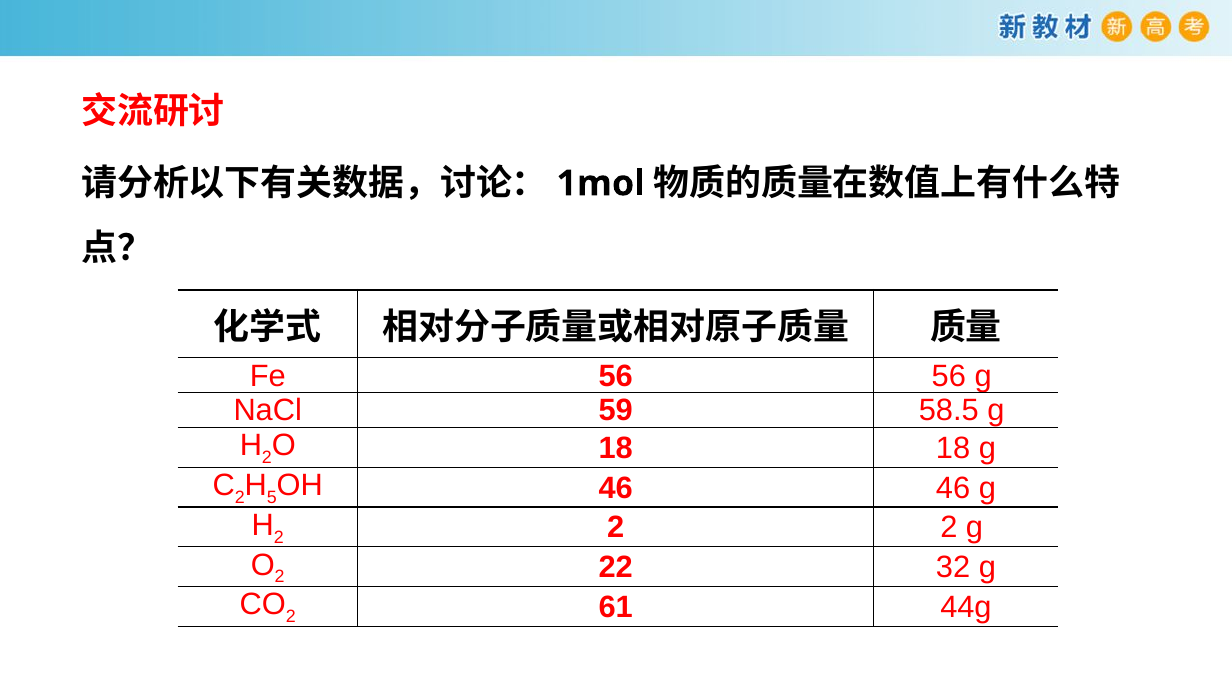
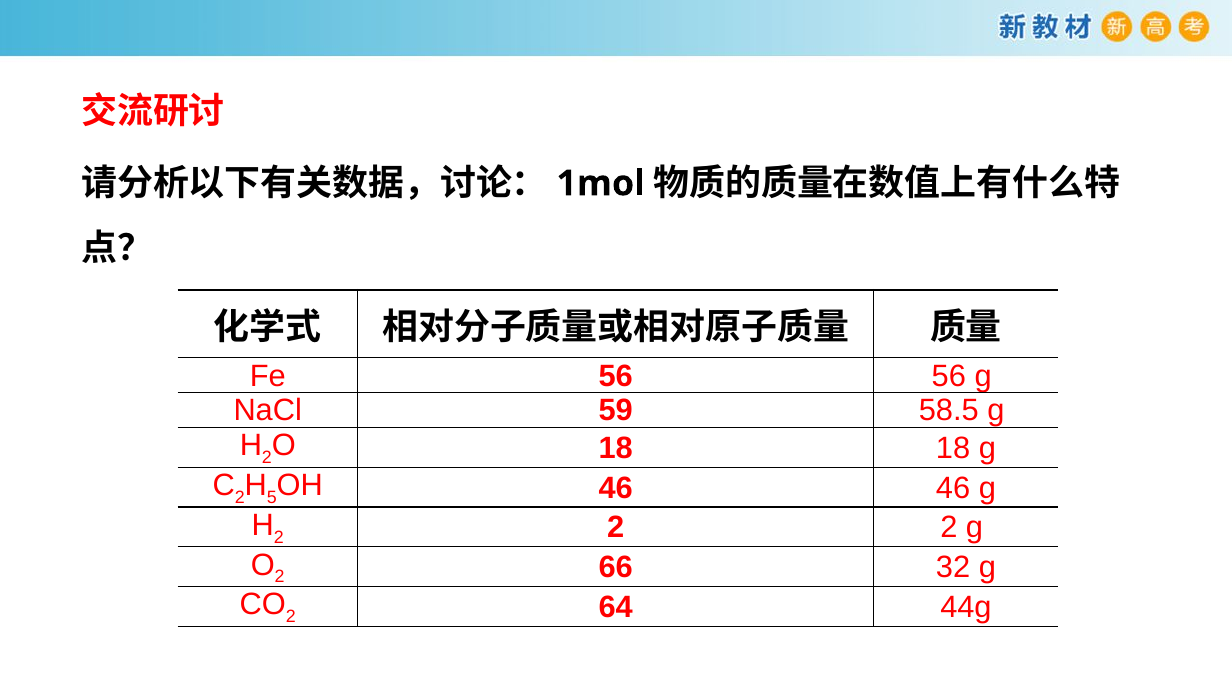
22: 22 -> 66
61: 61 -> 64
